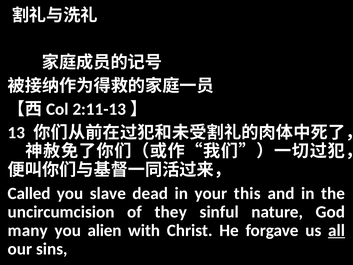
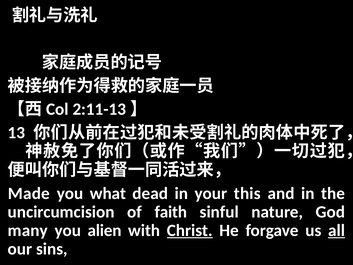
Called: Called -> Made
slave: slave -> what
they: they -> faith
Christ underline: none -> present
